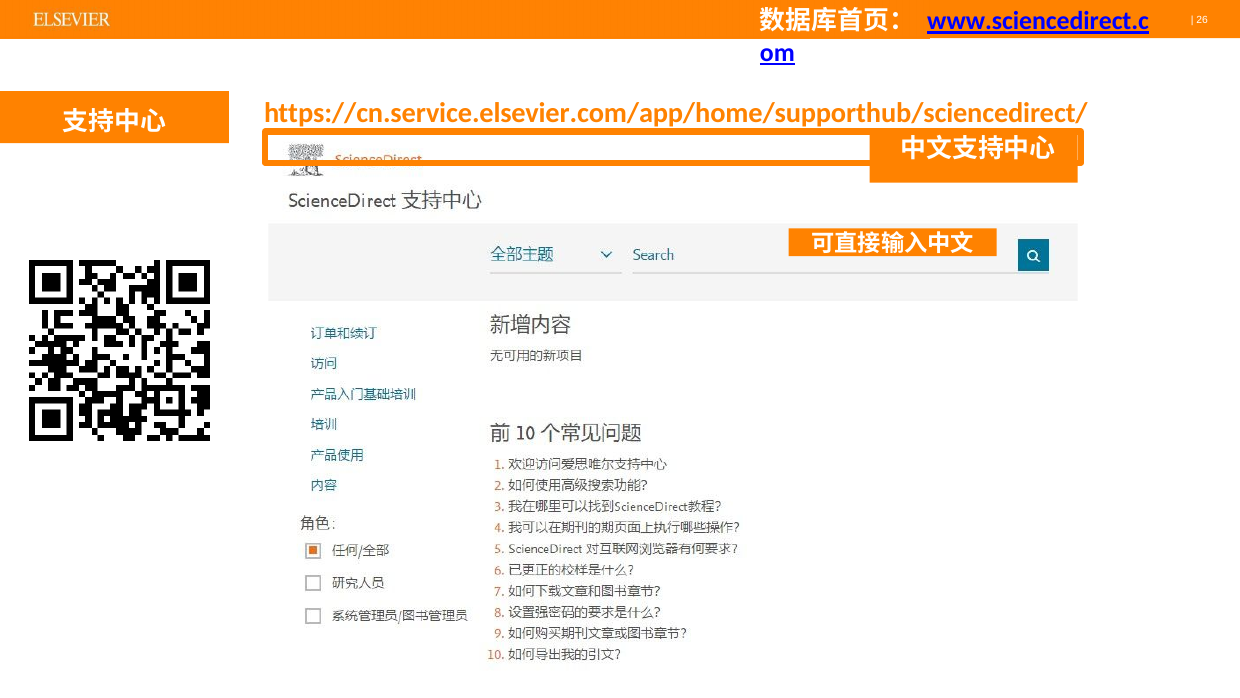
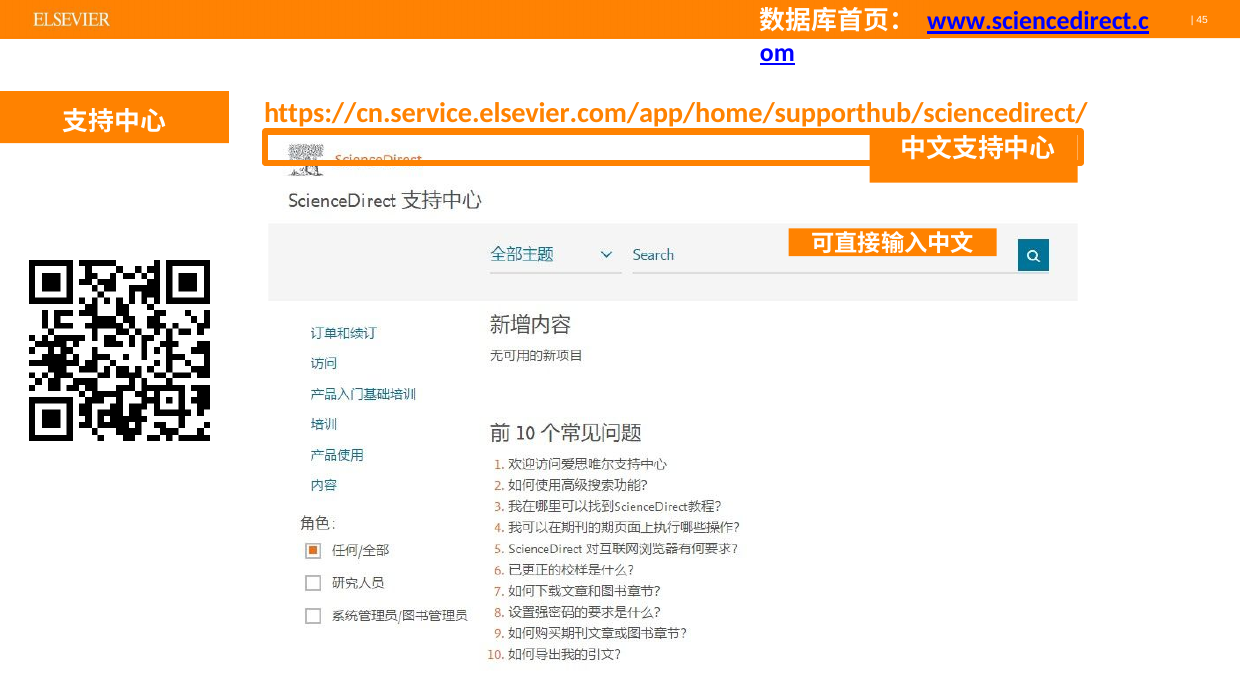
26: 26 -> 45
